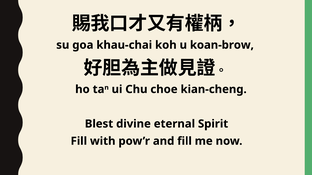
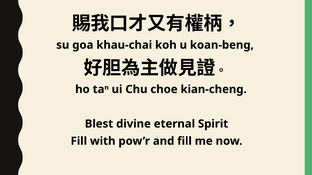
koan-brow: koan-brow -> koan-beng
